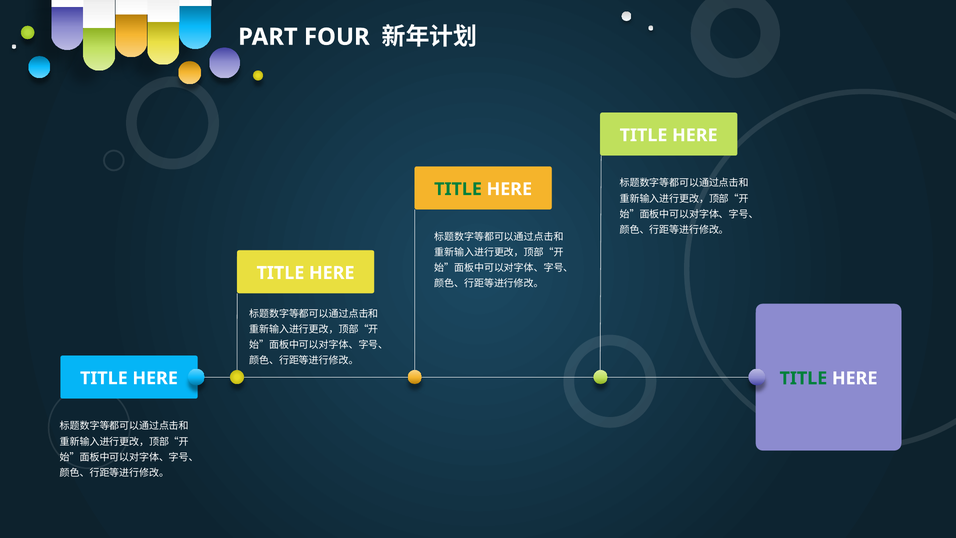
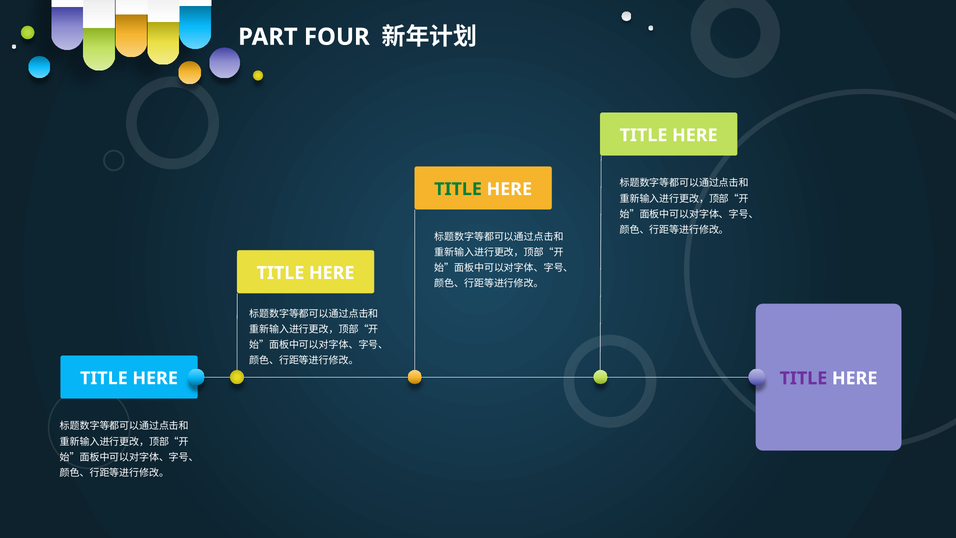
TITLE at (803, 378) colour: green -> purple
